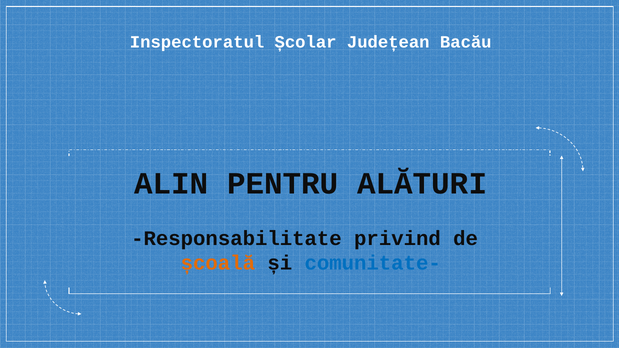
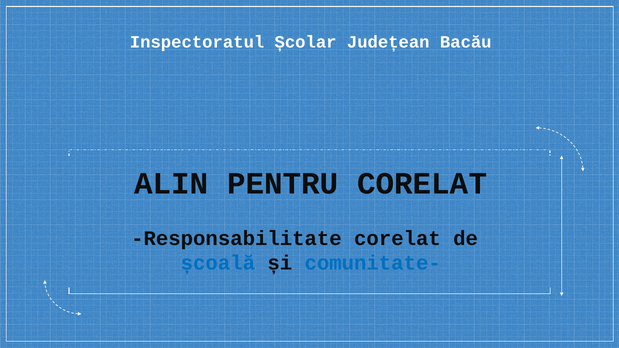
PENTRU ALĂTURI: ALĂTURI -> CORELAT
Responsabilitate privind: privind -> corelat
școală colour: orange -> blue
